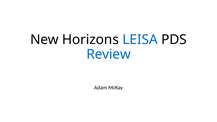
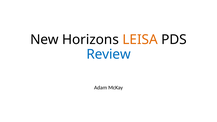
LEISA colour: blue -> orange
